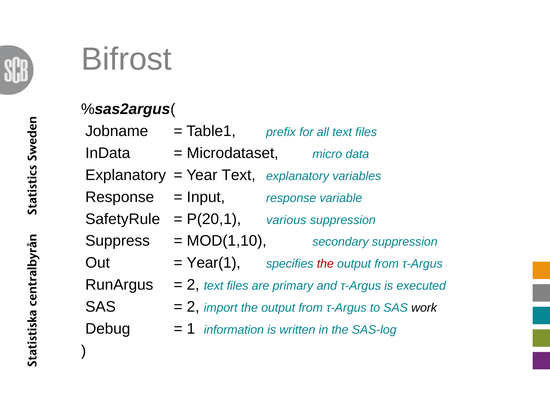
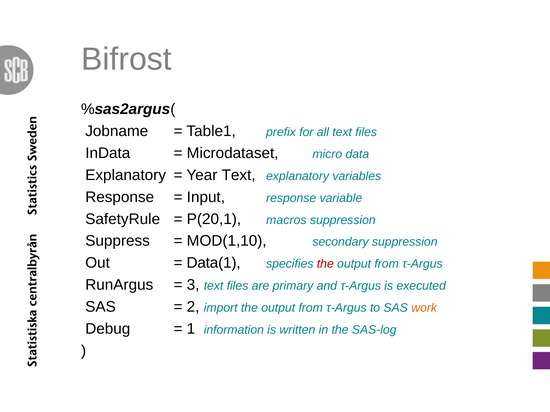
various: various -> macros
Year(1: Year(1 -> Data(1
2 at (193, 285): 2 -> 3
work colour: black -> orange
